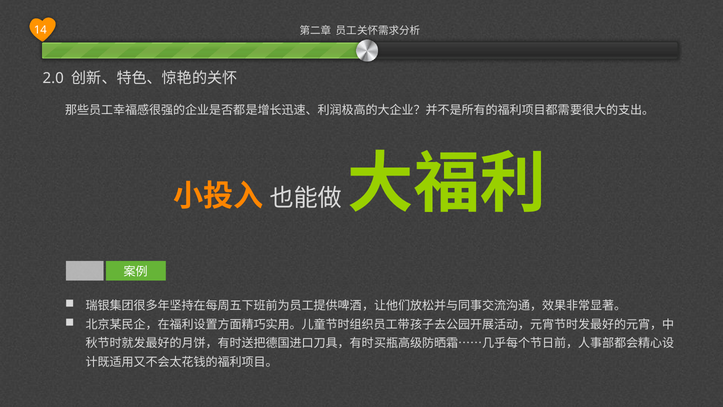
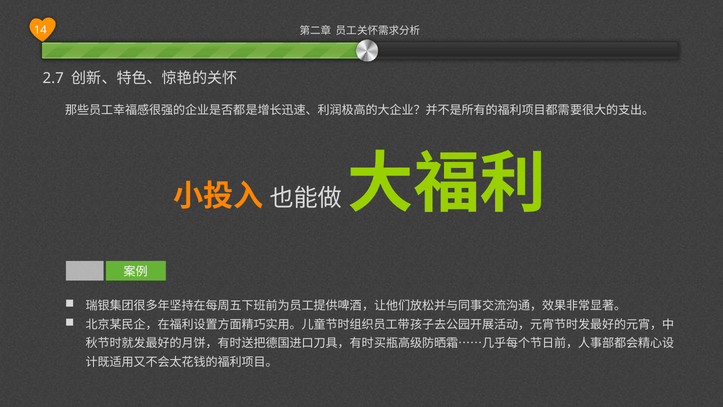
2.0: 2.0 -> 2.7
